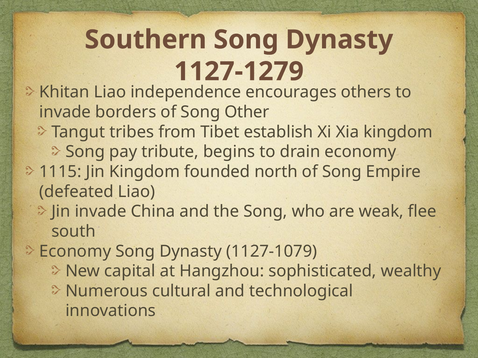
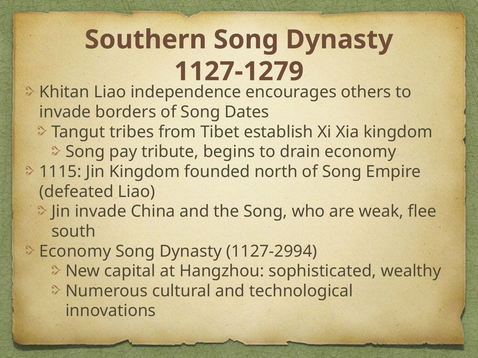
Other: Other -> Dates
1127-1079: 1127-1079 -> 1127-2994
